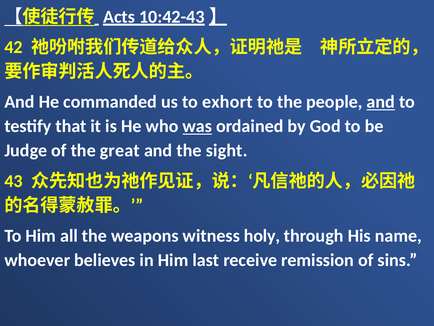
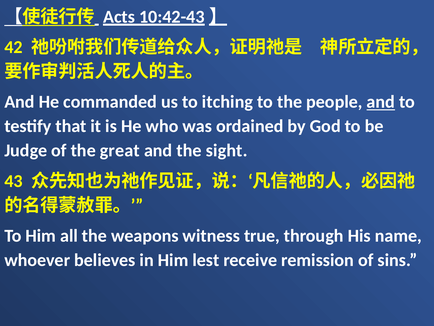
exhort: exhort -> itching
was underline: present -> none
holy: holy -> true
last: last -> lest
